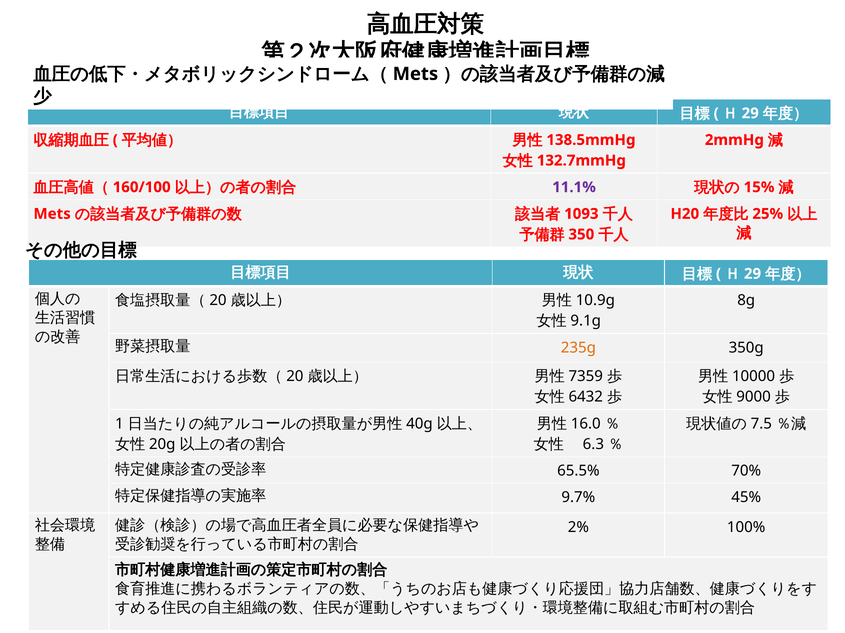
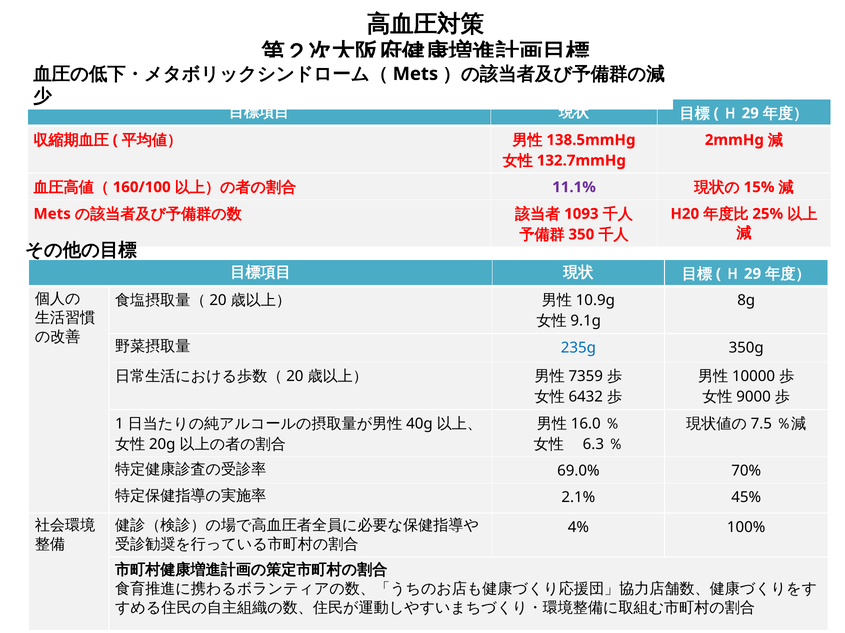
235g colour: orange -> blue
65.5%: 65.5% -> 69.0%
9.7%: 9.7% -> 2.1%
2%: 2% -> 4%
